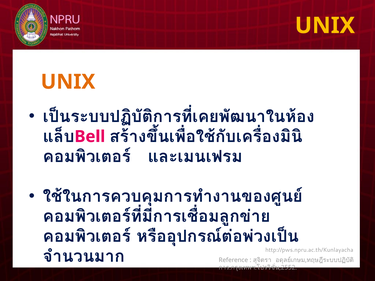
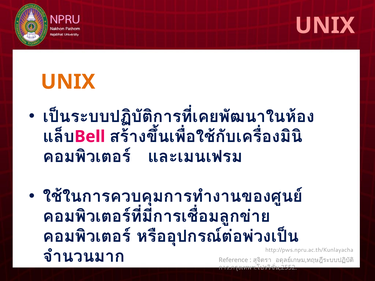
UNIX at (325, 26) colour: yellow -> pink
